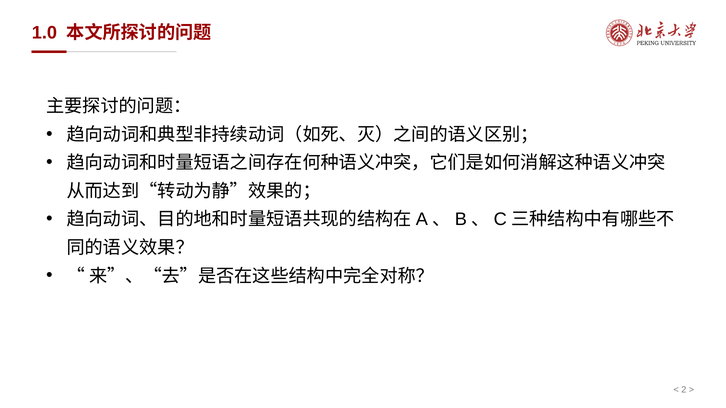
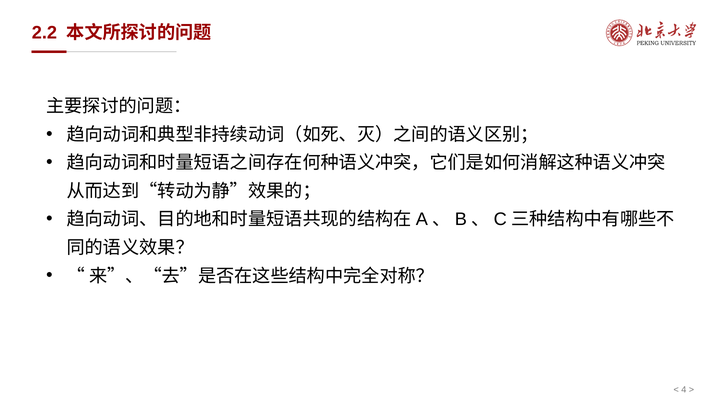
1.0: 1.0 -> 2.2
2: 2 -> 4
